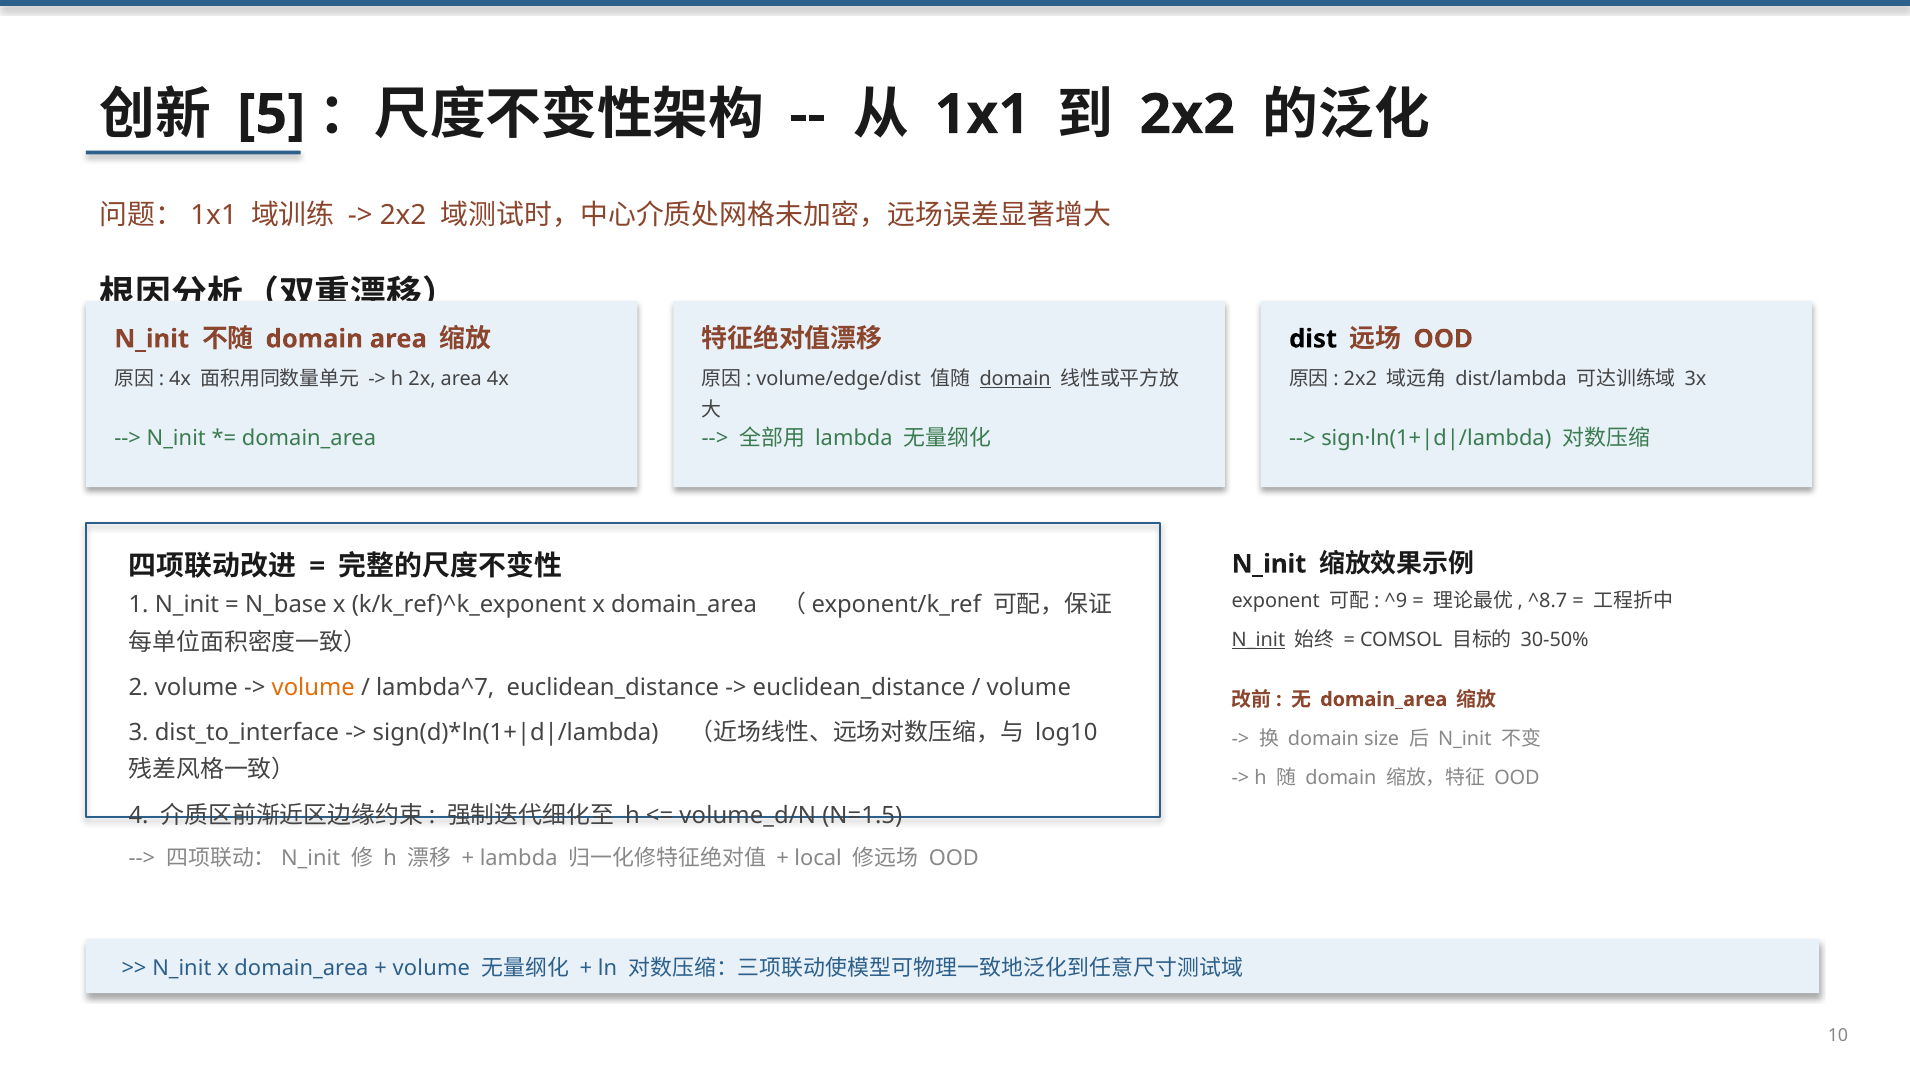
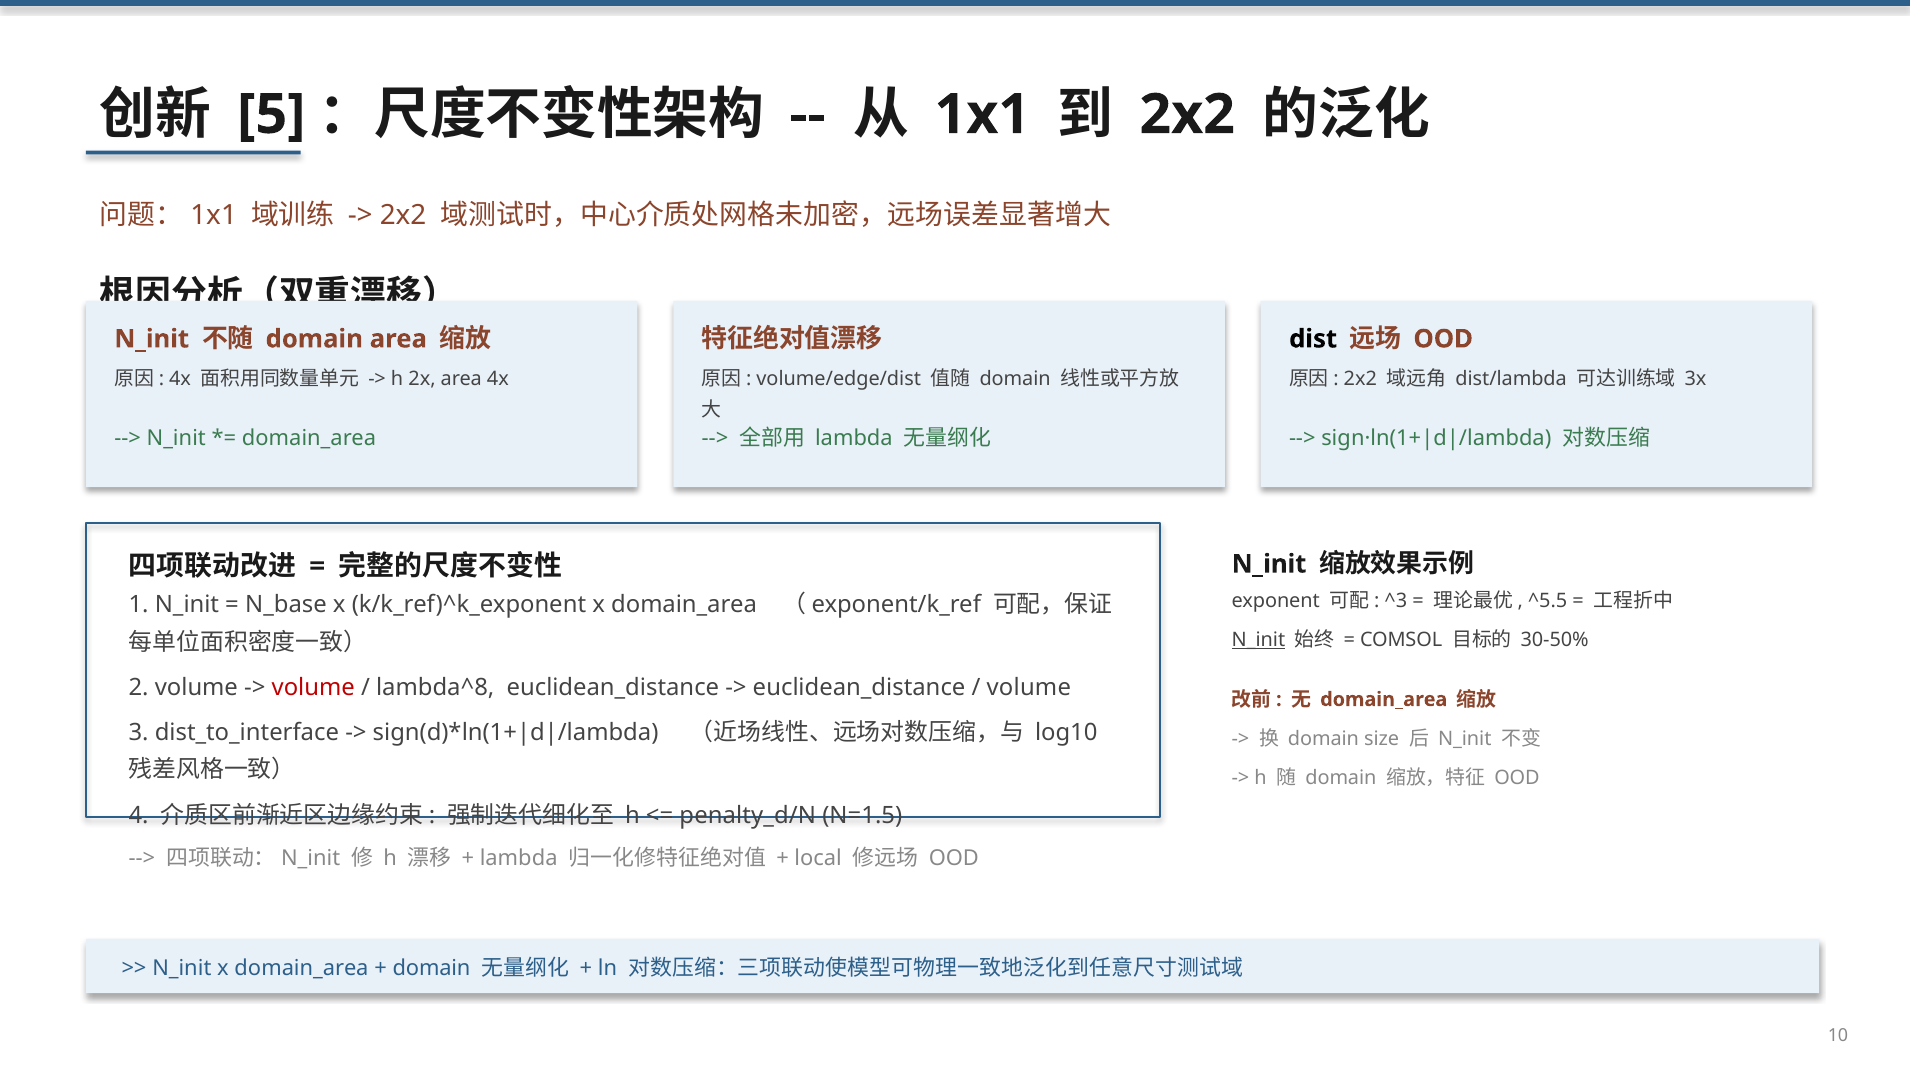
domain at (1015, 378) underline: present -> none
^9: ^9 -> ^3
^8.7: ^8.7 -> ^5.5
volume at (313, 687) colour: orange -> red
lambda^7: lambda^7 -> lambda^8
volume_d/N: volume_d/N -> penalty_d/N
volume at (431, 968): volume -> domain
